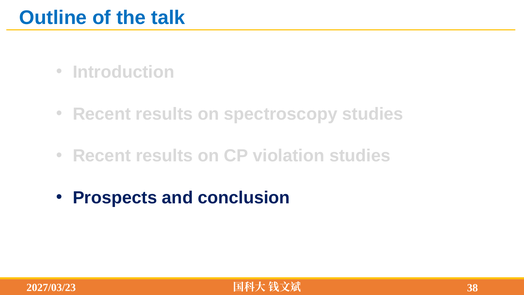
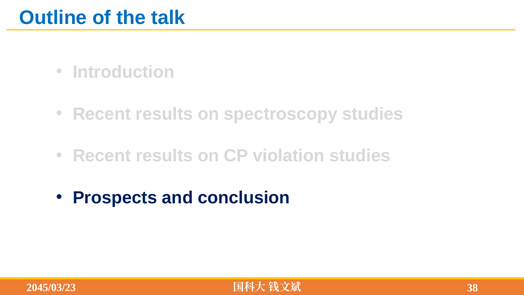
2027/03/23: 2027/03/23 -> 2045/03/23
